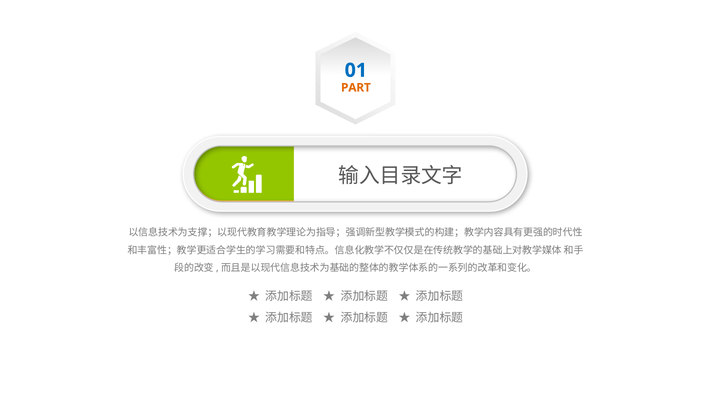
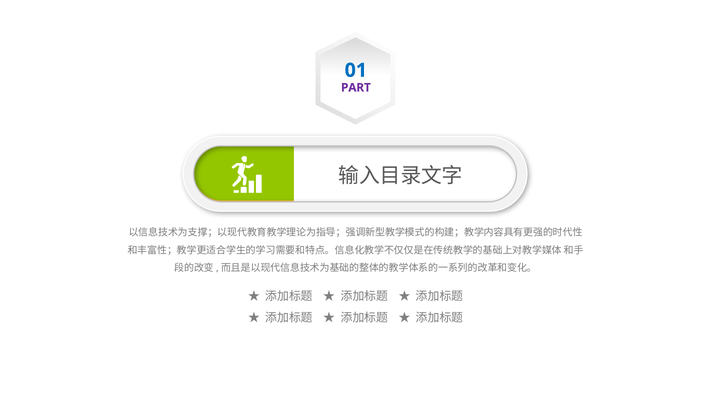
PART colour: orange -> purple
